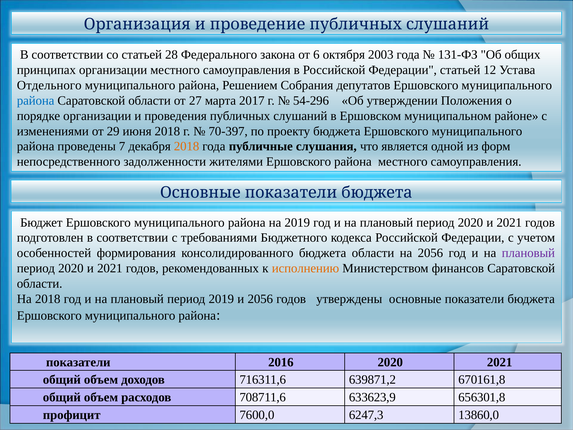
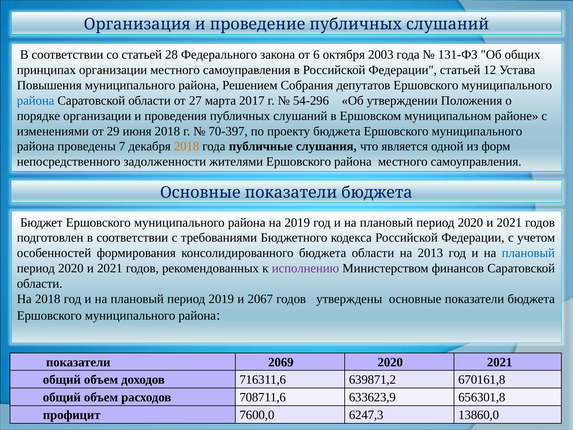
Отдельного: Отдельного -> Повышения
на 2056: 2056 -> 2013
плановый at (528, 253) colour: purple -> blue
исполнению colour: orange -> purple
и 2056: 2056 -> 2067
2016: 2016 -> 2069
